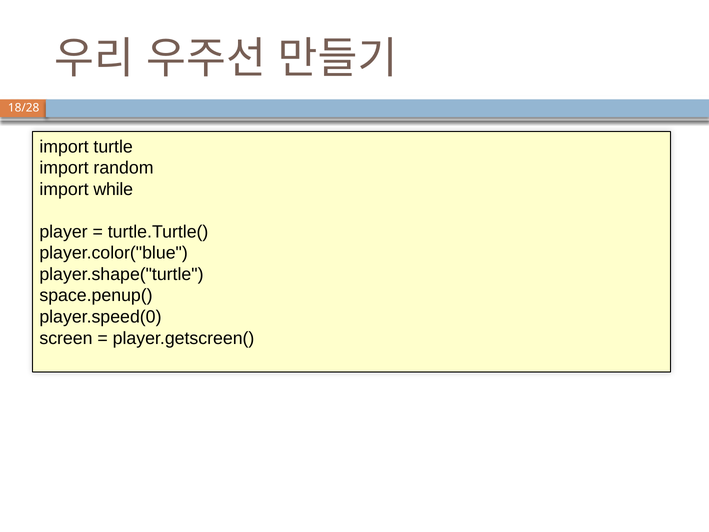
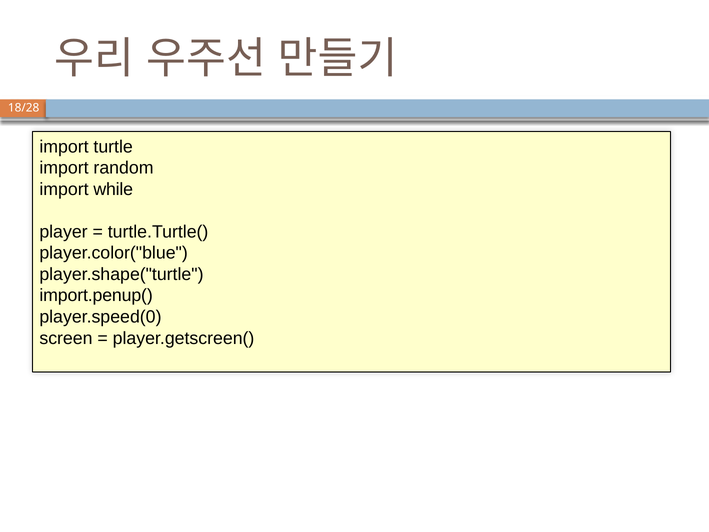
space.penup(: space.penup( -> import.penup(
